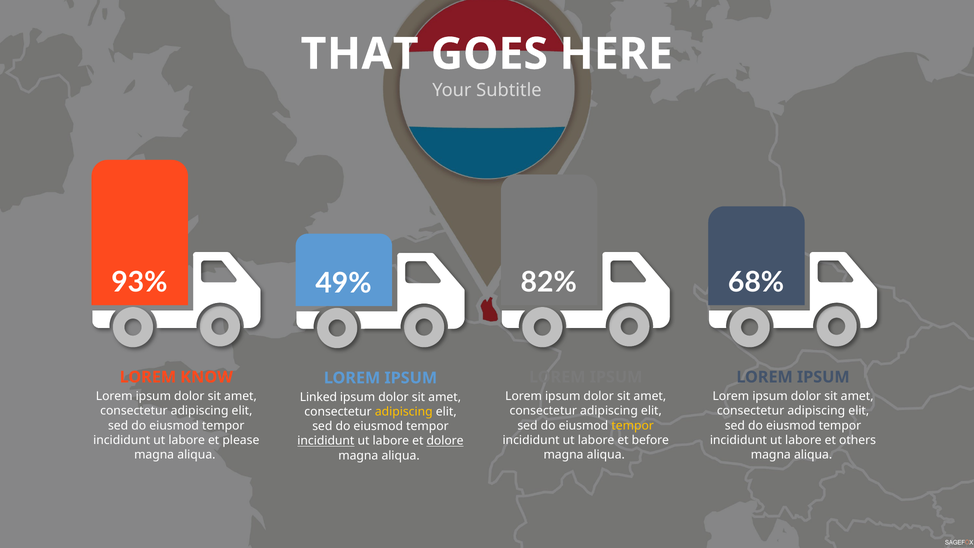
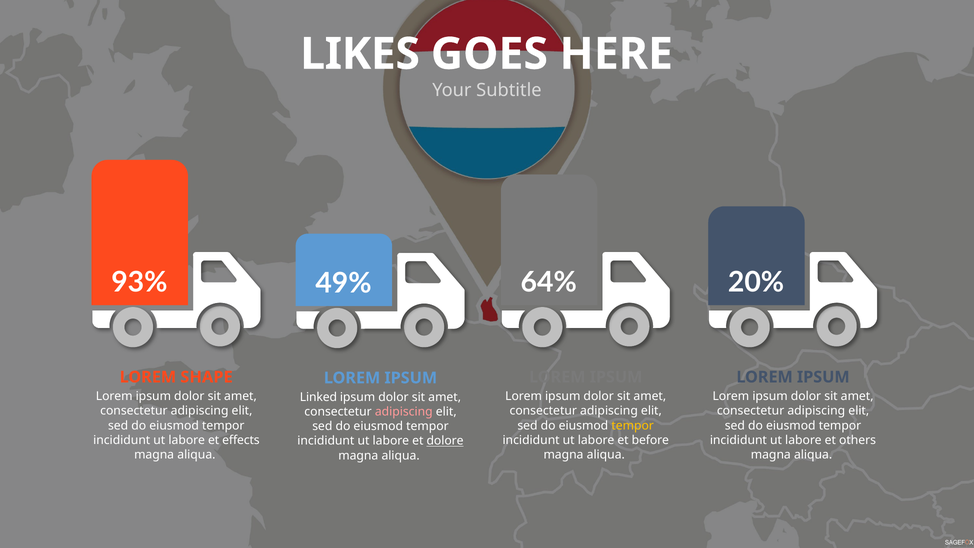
THAT: THAT -> LIKES
82%: 82% -> 64%
68%: 68% -> 20%
KNOW: KNOW -> SHAPE
adipiscing at (404, 412) colour: yellow -> pink
please: please -> effects
incididunt at (326, 441) underline: present -> none
